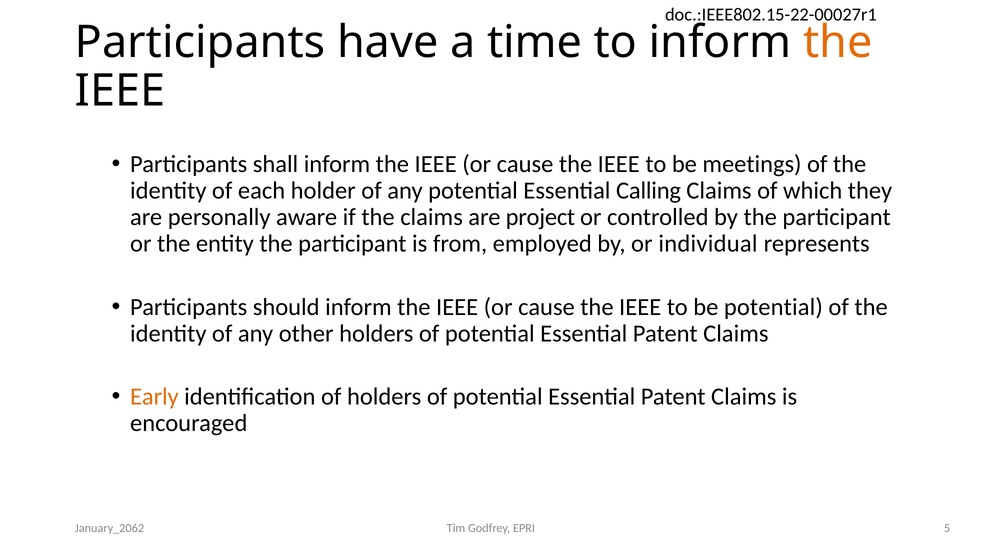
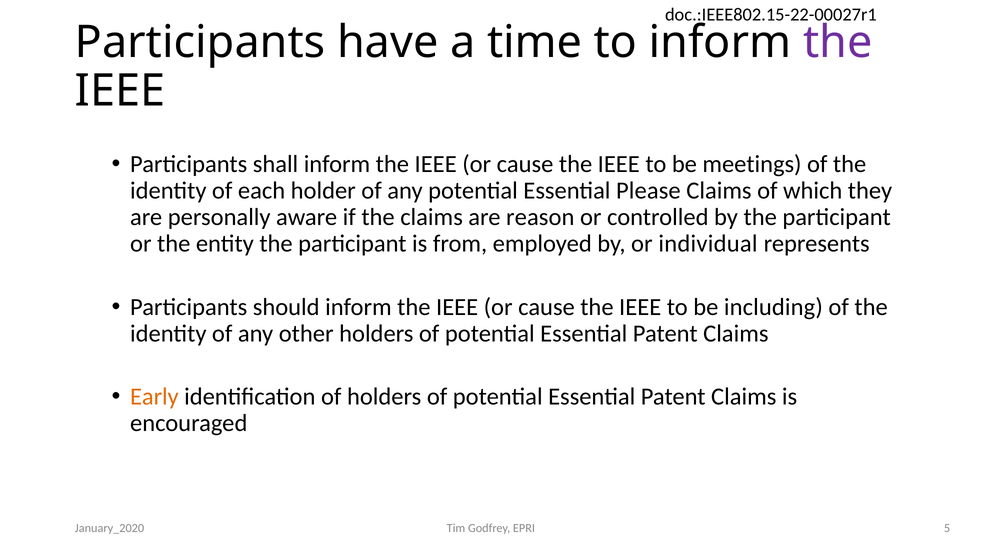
the at (838, 42) colour: orange -> purple
Calling: Calling -> Please
project: project -> reason
be potential: potential -> including
January_2062: January_2062 -> January_2020
